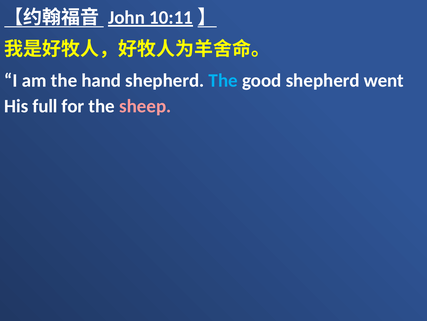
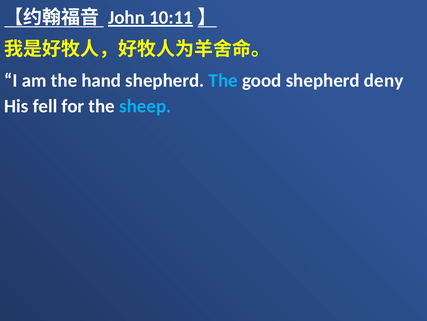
went: went -> deny
full: full -> fell
sheep colour: pink -> light blue
